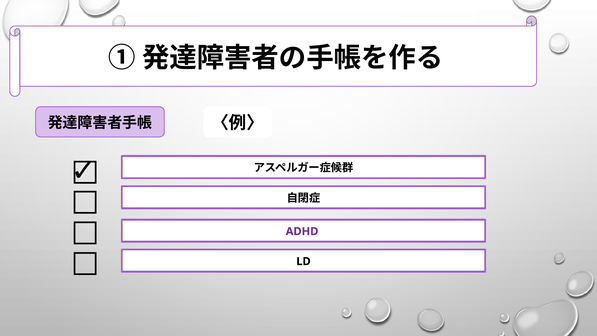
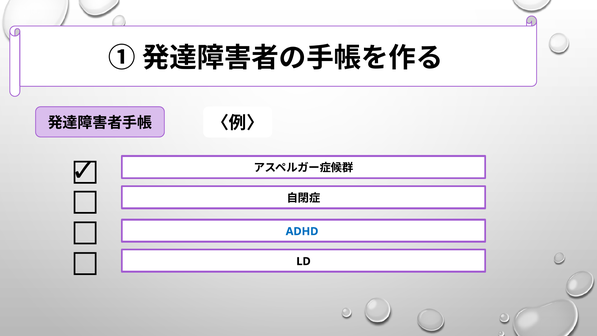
ADHD colour: purple -> blue
